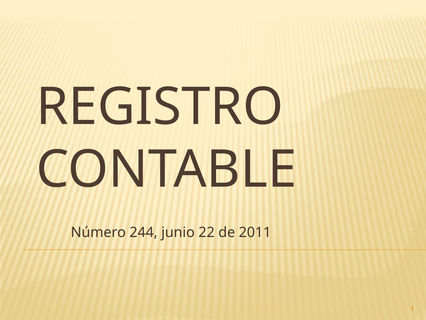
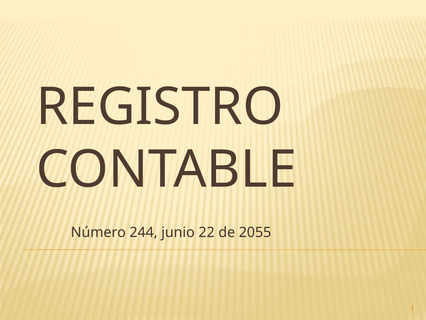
2011: 2011 -> 2055
